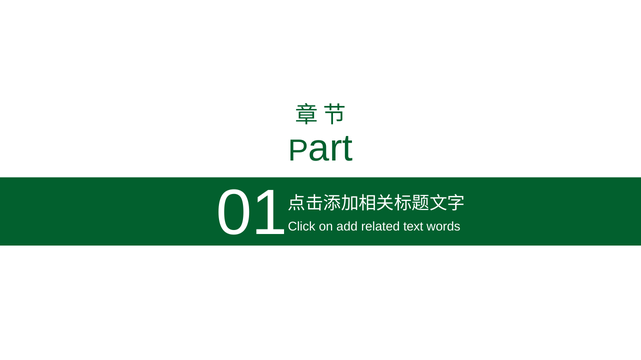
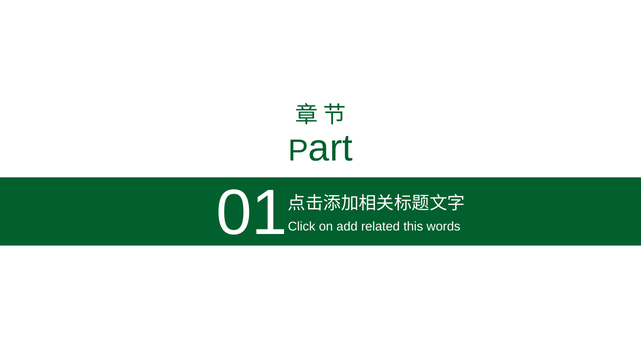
text: text -> this
